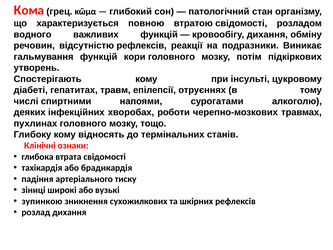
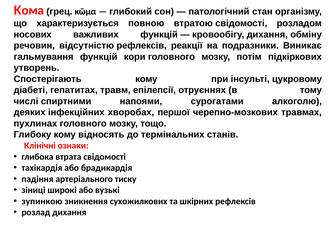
водного: водного -> носових
роботи: роботи -> першої
